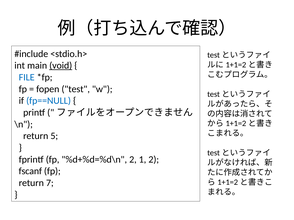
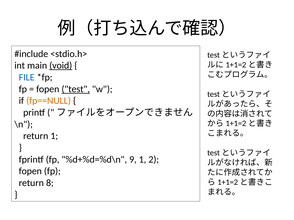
test underline: none -> present
fp==NULL colour: blue -> orange
return 5: 5 -> 1
%d+%d=%d\n 2: 2 -> 9
fscanf at (30, 172): fscanf -> fopen
7: 7 -> 8
